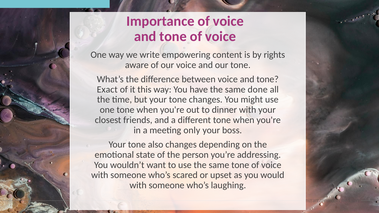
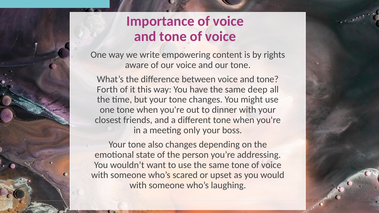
Exact: Exact -> Forth
done: done -> deep
